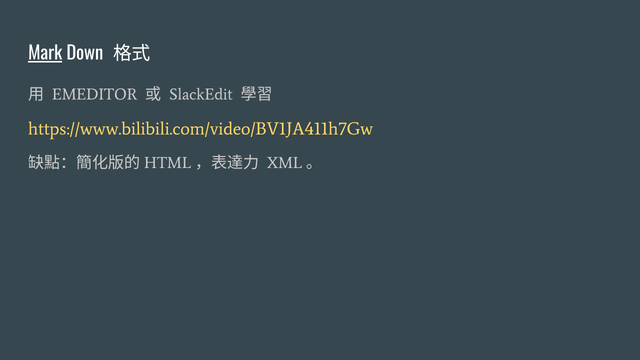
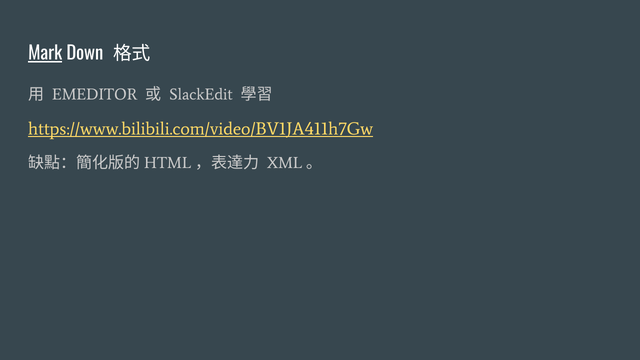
https://www.bilibili.com/video/BV1JA411h7Gw underline: none -> present
